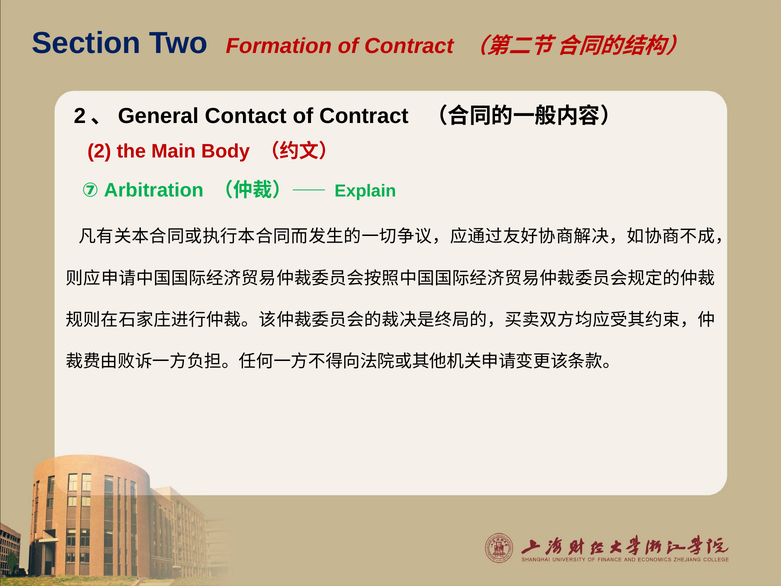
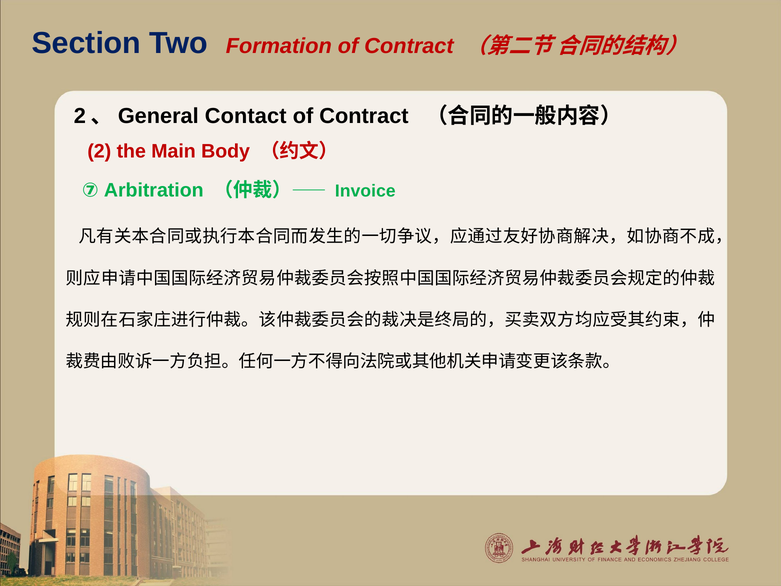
Explain: Explain -> Invoice
